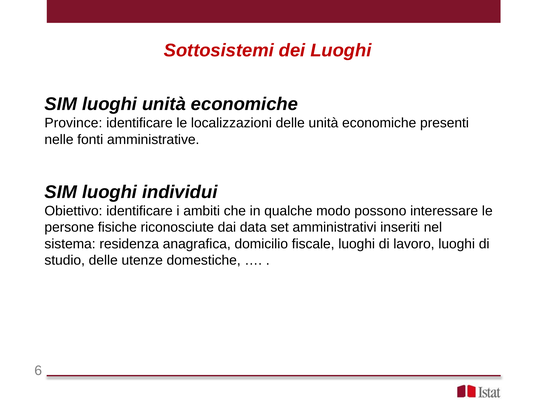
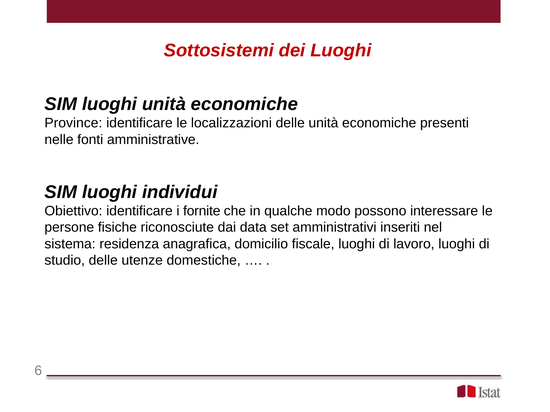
ambiti: ambiti -> fornite
